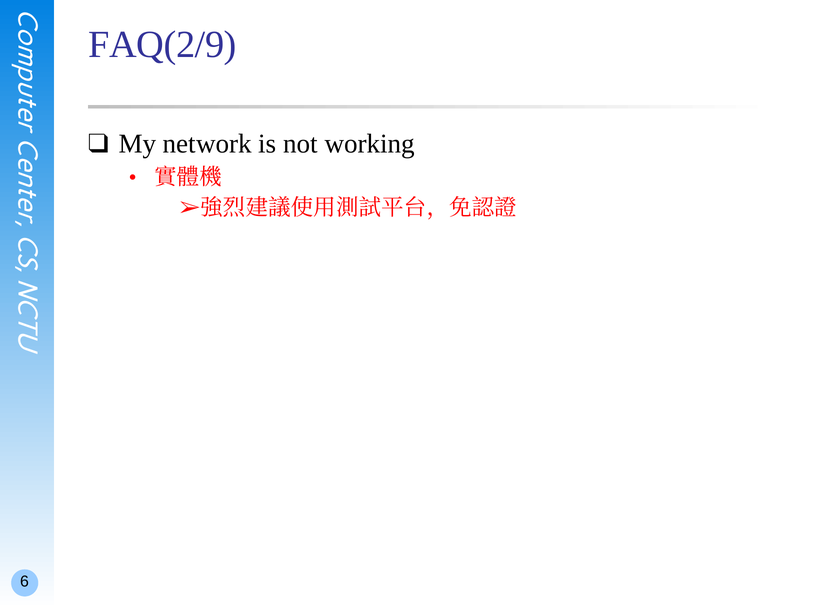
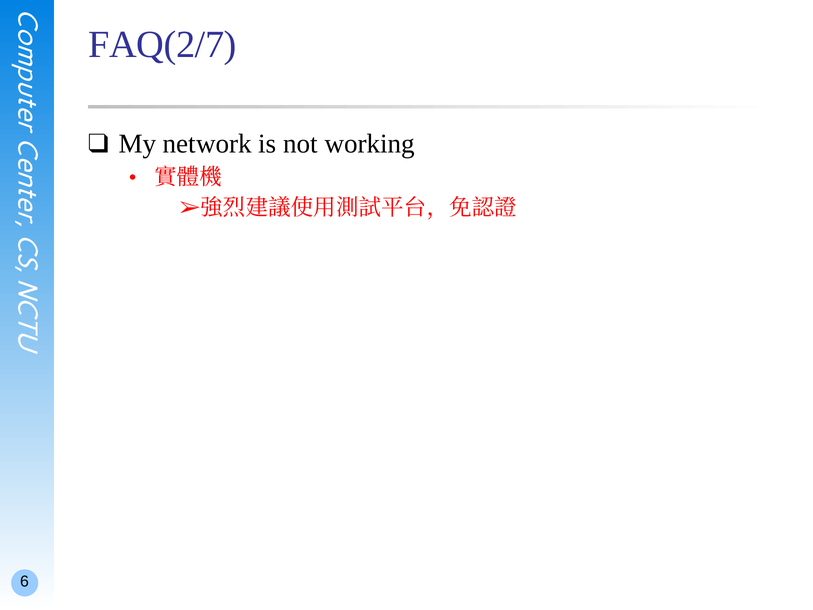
FAQ(2/9: FAQ(2/9 -> FAQ(2/7
